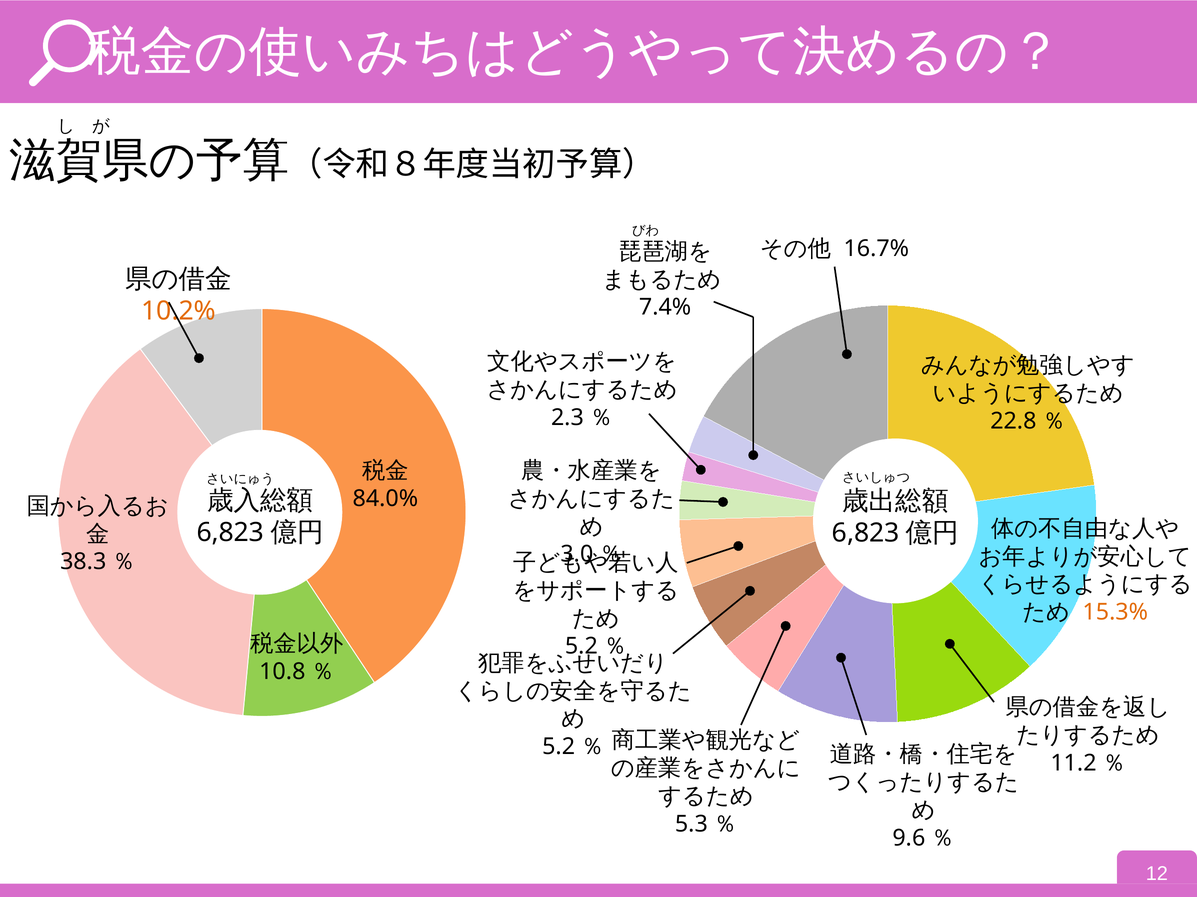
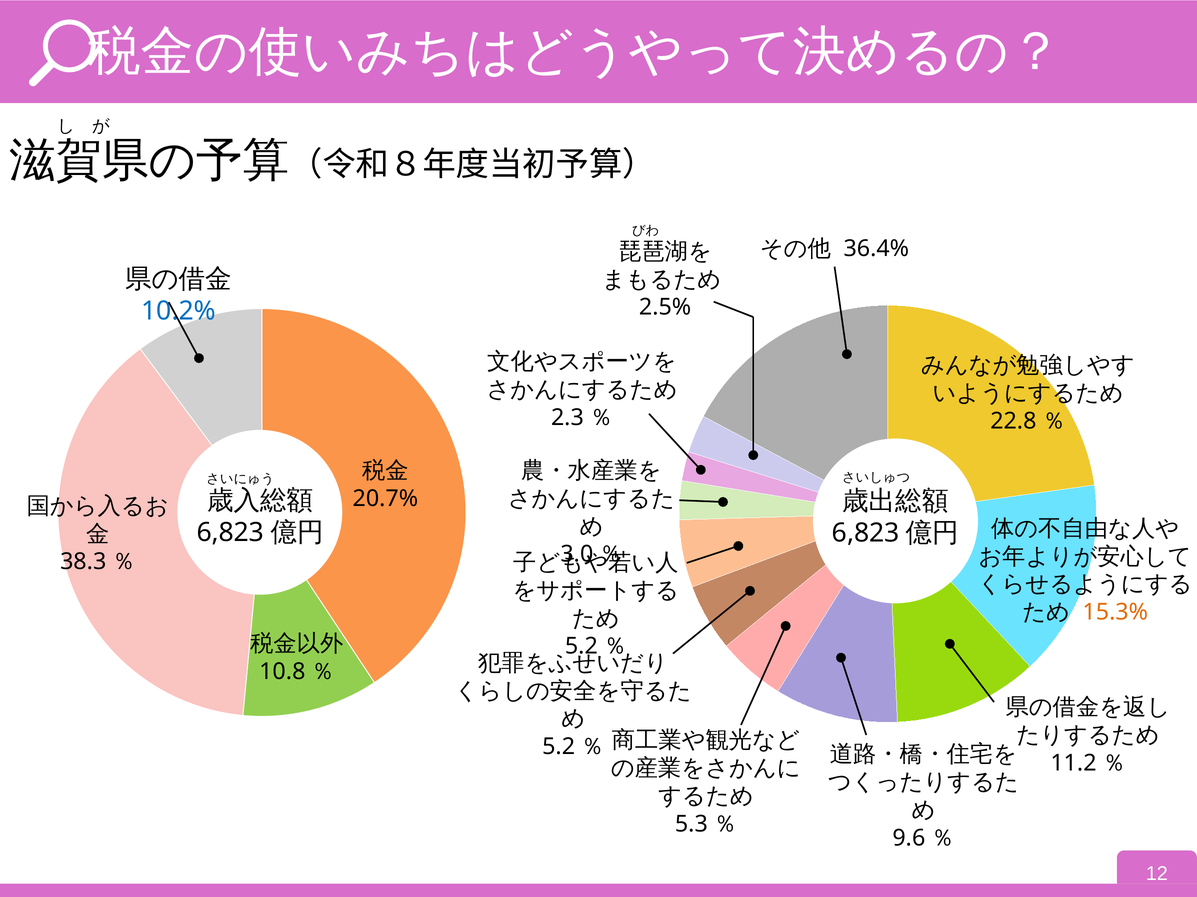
16.7%: 16.7% -> 36.4%
7.4%: 7.4% -> 2.5%
10.2% colour: orange -> blue
84.0%: 84.0% -> 20.7%
